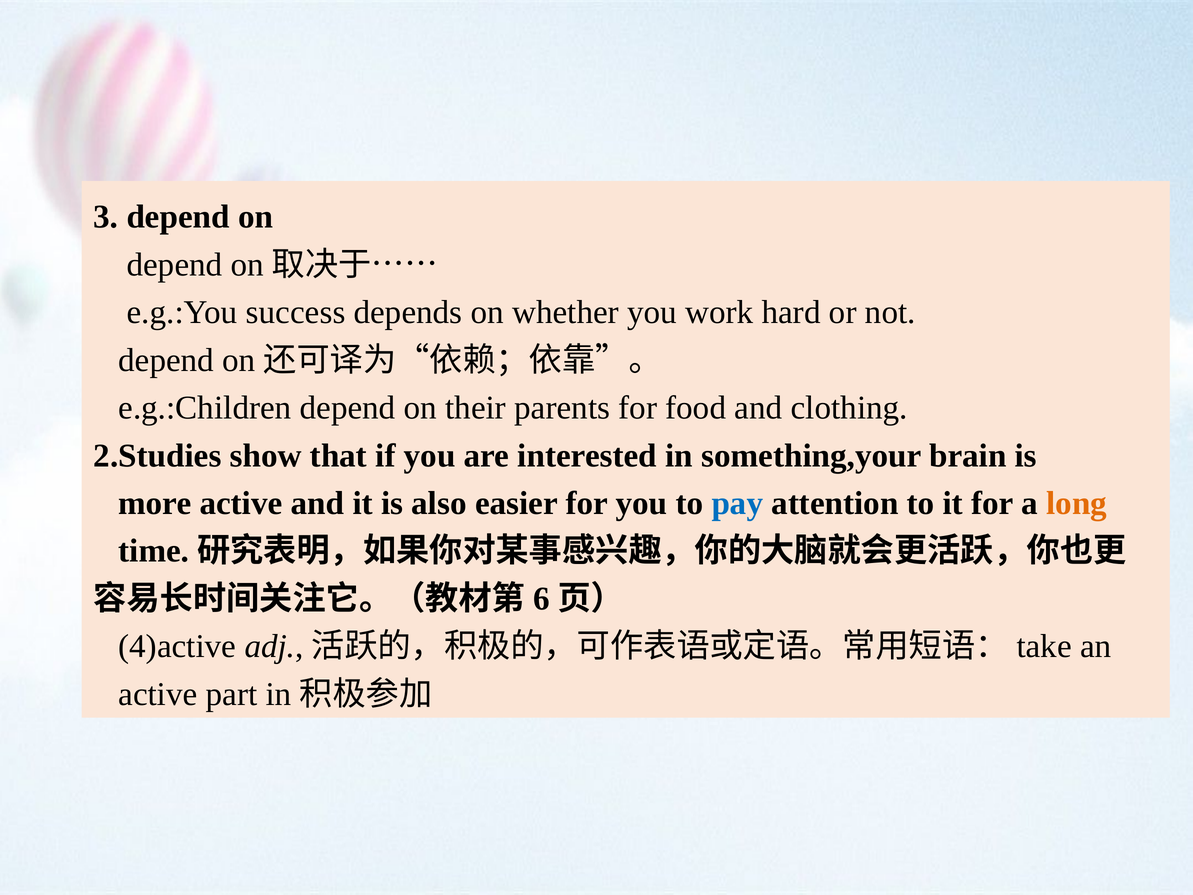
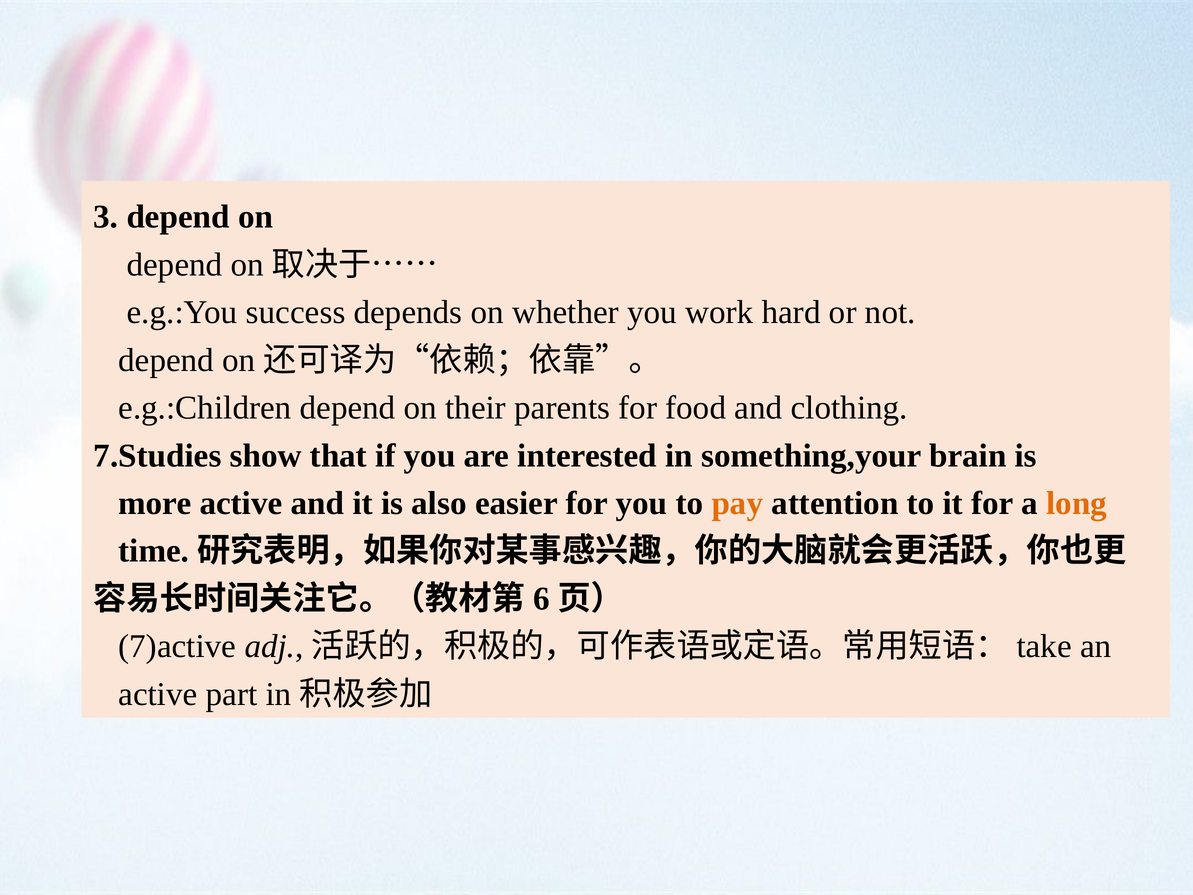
2.Studies: 2.Studies -> 7.Studies
pay colour: blue -> orange
4)active: 4)active -> 7)active
